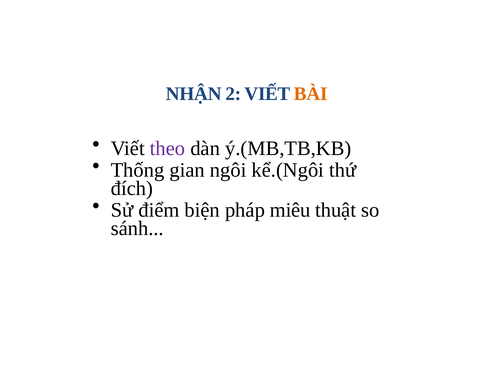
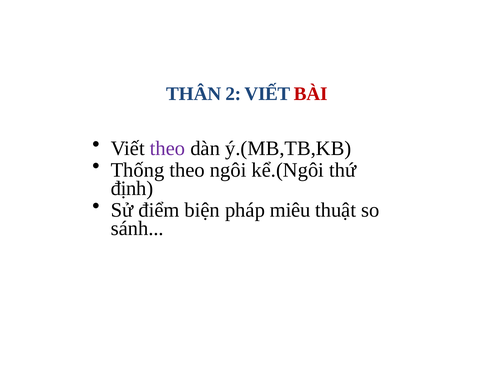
NHẬN: NHẬN -> THÂN
BÀI colour: orange -> red
Thống gian: gian -> theo
đích: đích -> định
